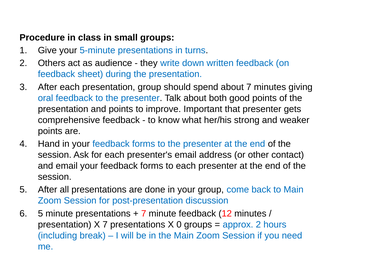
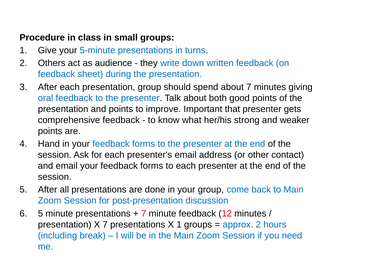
X 0: 0 -> 1
